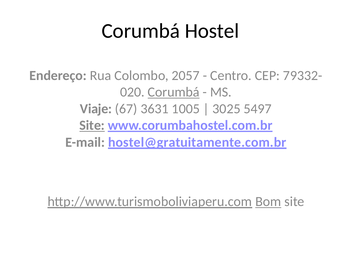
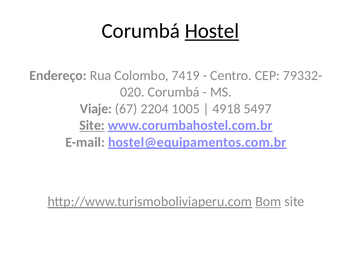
Hostel underline: none -> present
2057: 2057 -> 7419
Corumbá at (174, 92) underline: present -> none
3631: 3631 -> 2204
3025: 3025 -> 4918
hostel@gratuitamente.com.br: hostel@gratuitamente.com.br -> hostel@equipamentos.com.br
